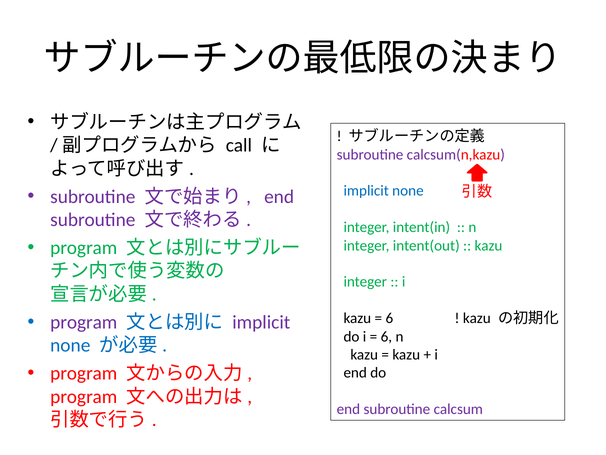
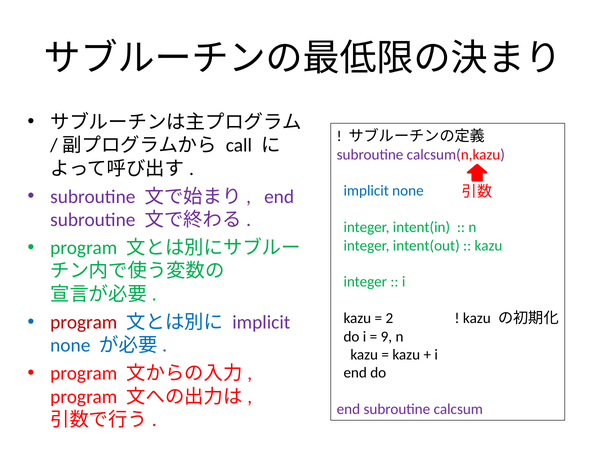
6 at (389, 318): 6 -> 2
program at (84, 322) colour: purple -> red
6 at (386, 336): 6 -> 9
